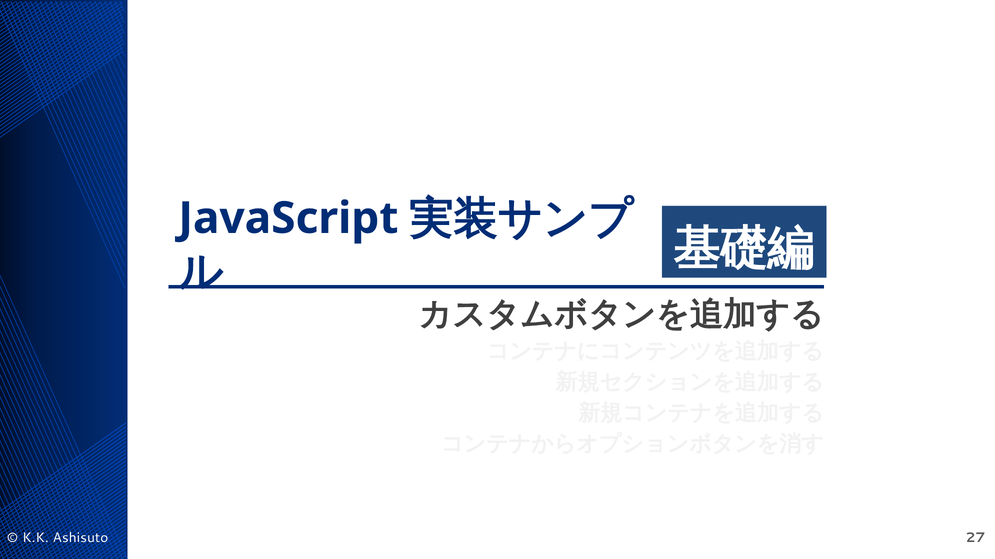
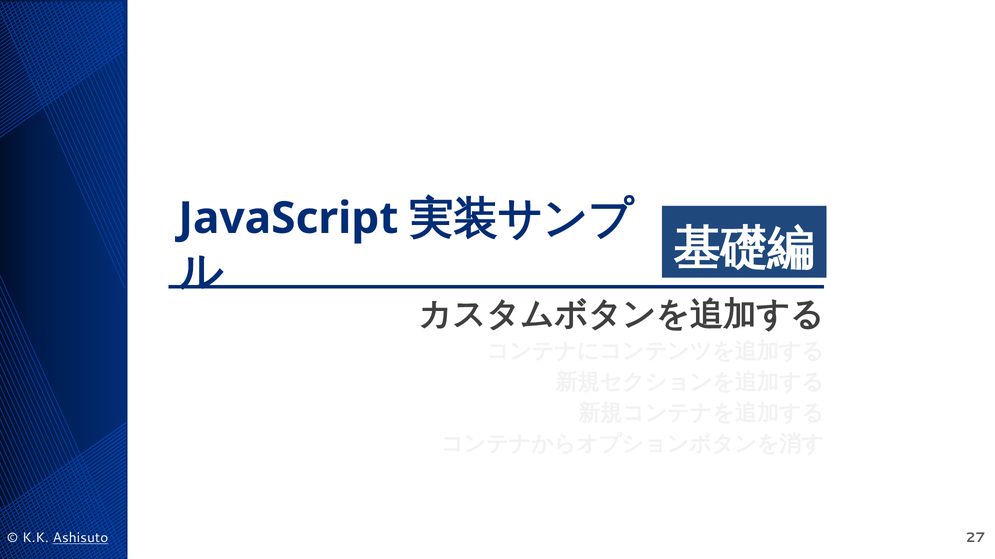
Ashisuto underline: none -> present
